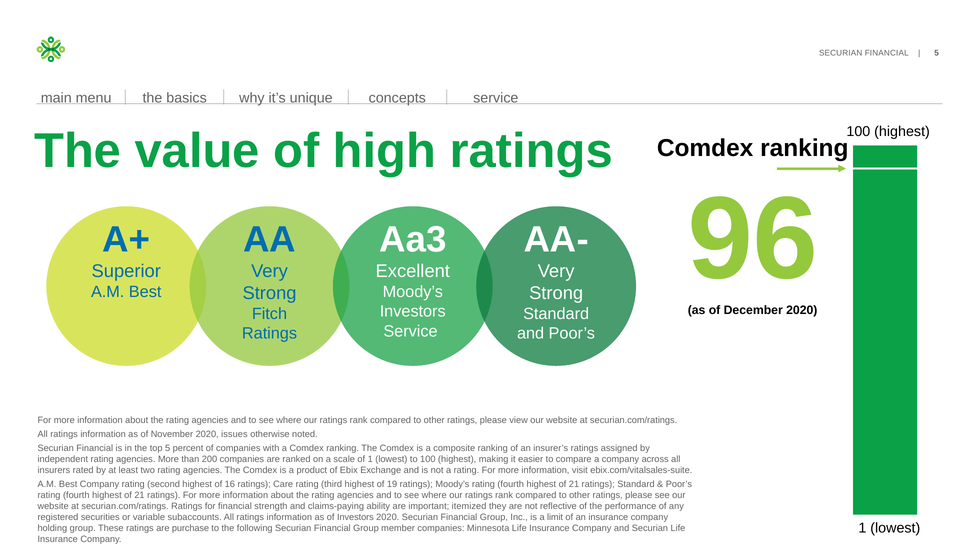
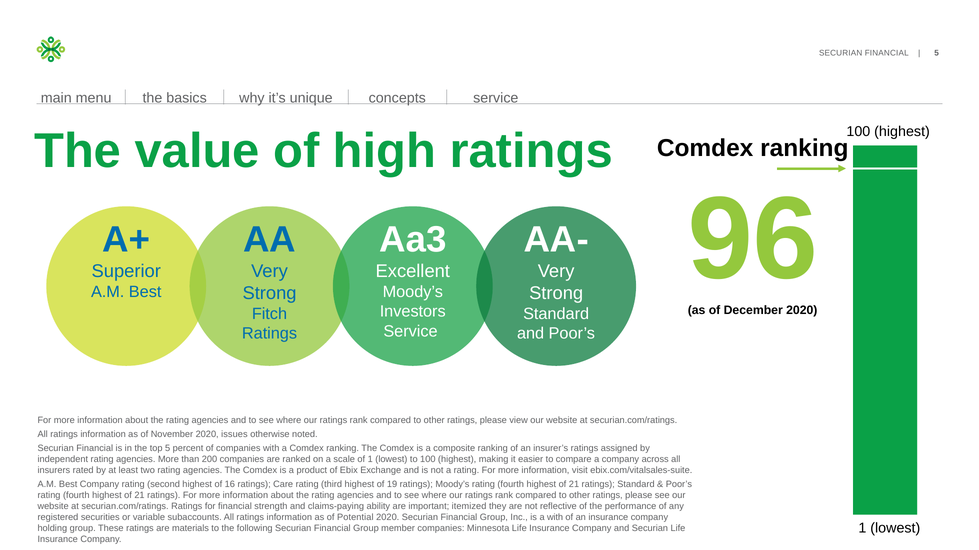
of Investors: Investors -> Potential
a limit: limit -> with
purchase: purchase -> materials
